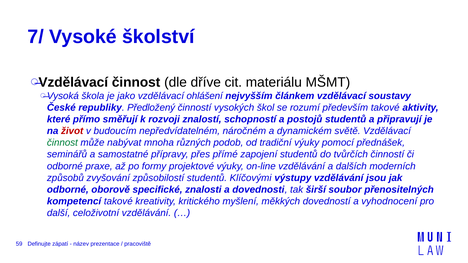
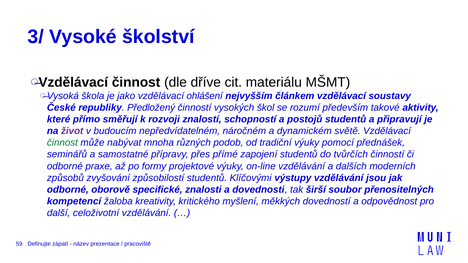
7/: 7/ -> 3/
život colour: red -> purple
kompetencí takové: takové -> žaloba
vyhodnocení: vyhodnocení -> odpovědnost
